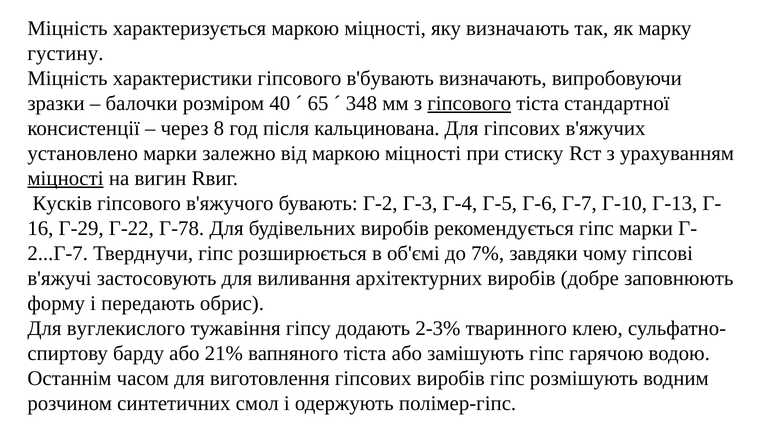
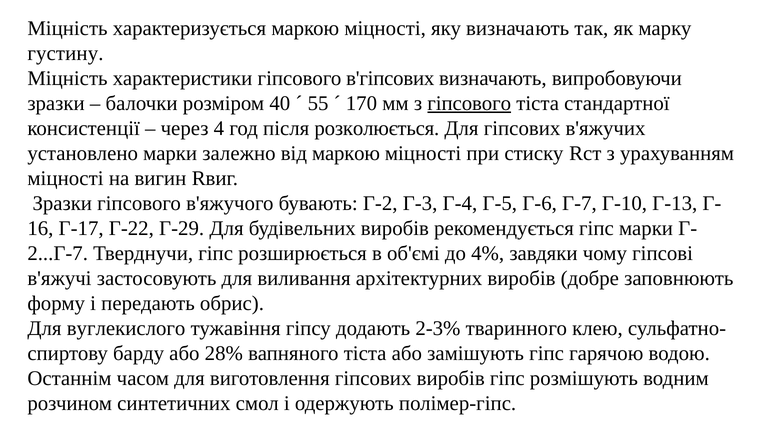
в'бувають: в'бувають -> в'гіпсових
65: 65 -> 55
348: 348 -> 170
8: 8 -> 4
кальцинована: кальцинована -> розколюється
міцності at (65, 178) underline: present -> none
Кусків at (62, 203): Кусків -> Зразки
Г-29: Г-29 -> Г-17
Г-78: Г-78 -> Г-29
7%: 7% -> 4%
21%: 21% -> 28%
